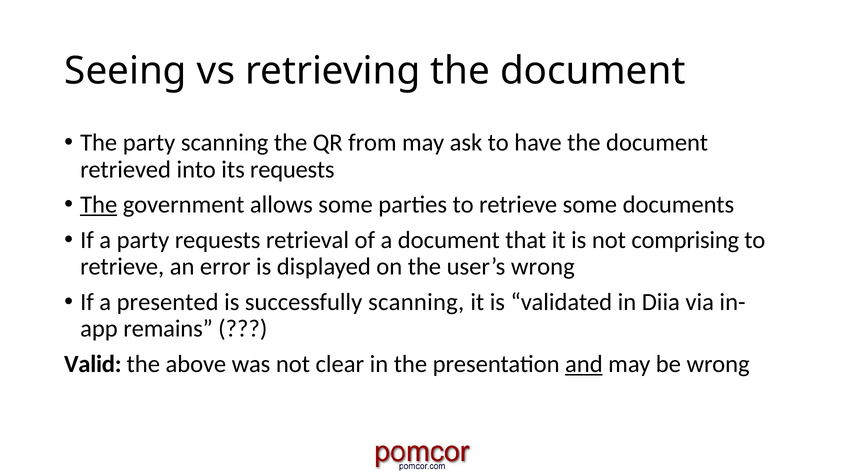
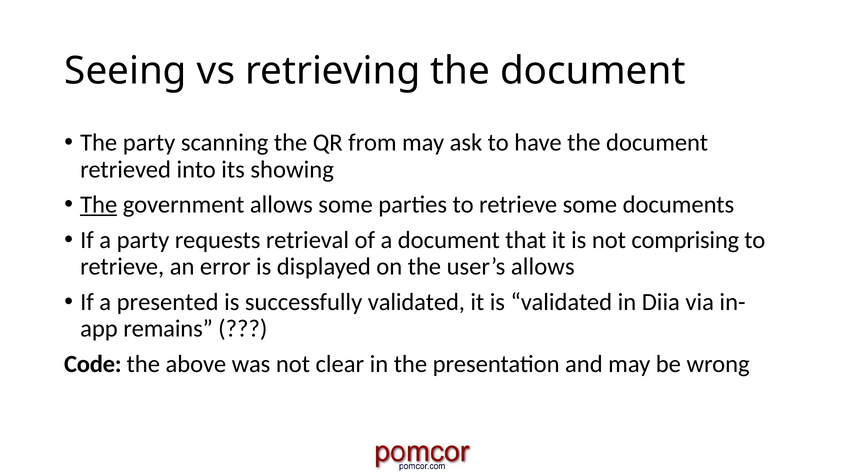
its requests: requests -> showing
user’s wrong: wrong -> allows
successfully scanning: scanning -> validated
Valid: Valid -> Code
and underline: present -> none
